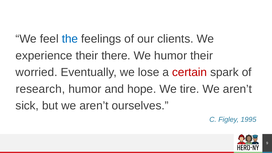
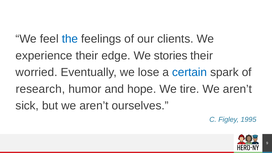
there: there -> edge
We humor: humor -> stories
certain colour: red -> blue
